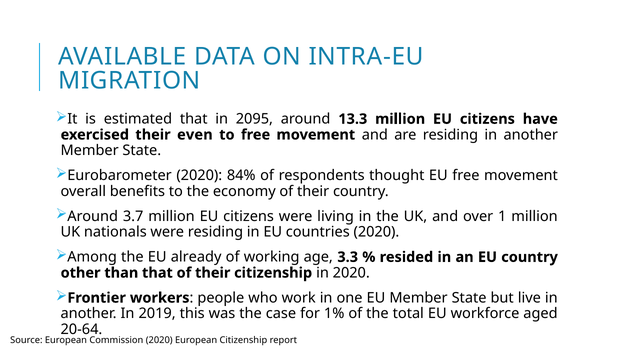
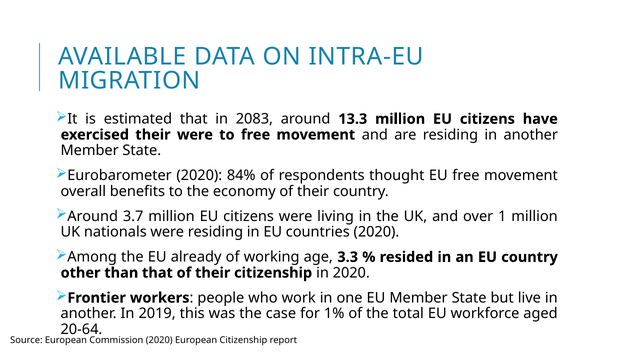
2095: 2095 -> 2083
their even: even -> were
